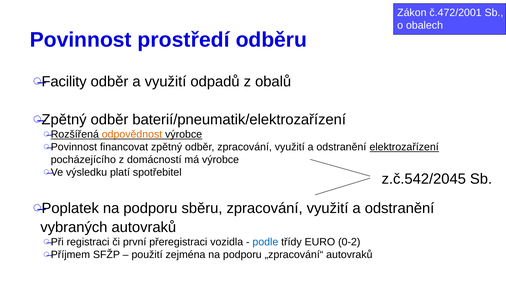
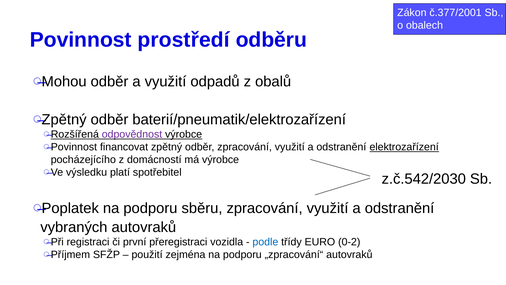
č.472/2001: č.472/2001 -> č.377/2001
Facility: Facility -> Mohou
odpovědnost colour: orange -> purple
z.č.542/2045: z.č.542/2045 -> z.č.542/2030
